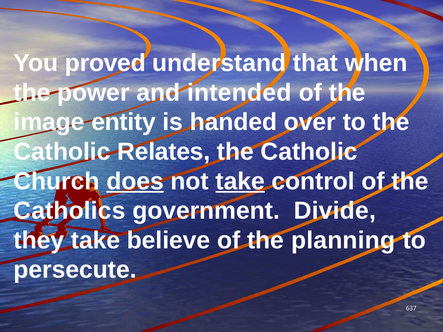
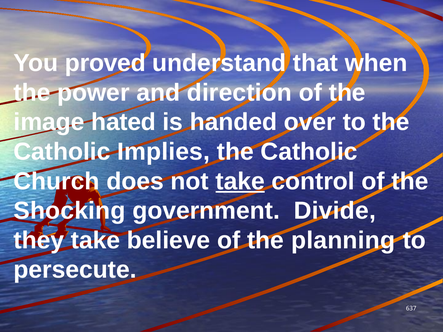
intended: intended -> direction
entity: entity -> hated
Relates: Relates -> Implies
does underline: present -> none
Catholics: Catholics -> Shocking
